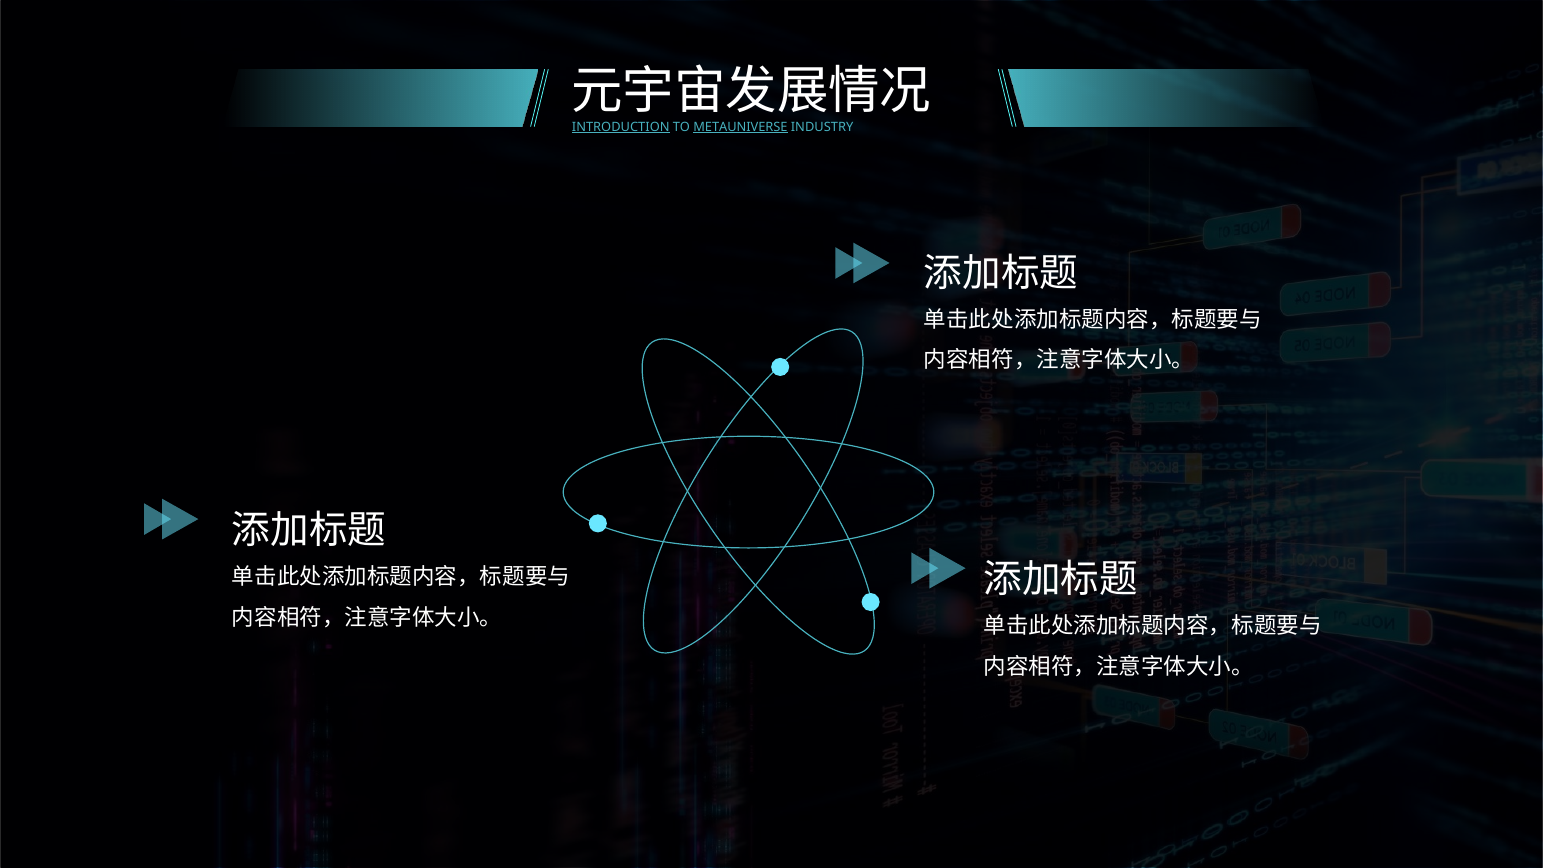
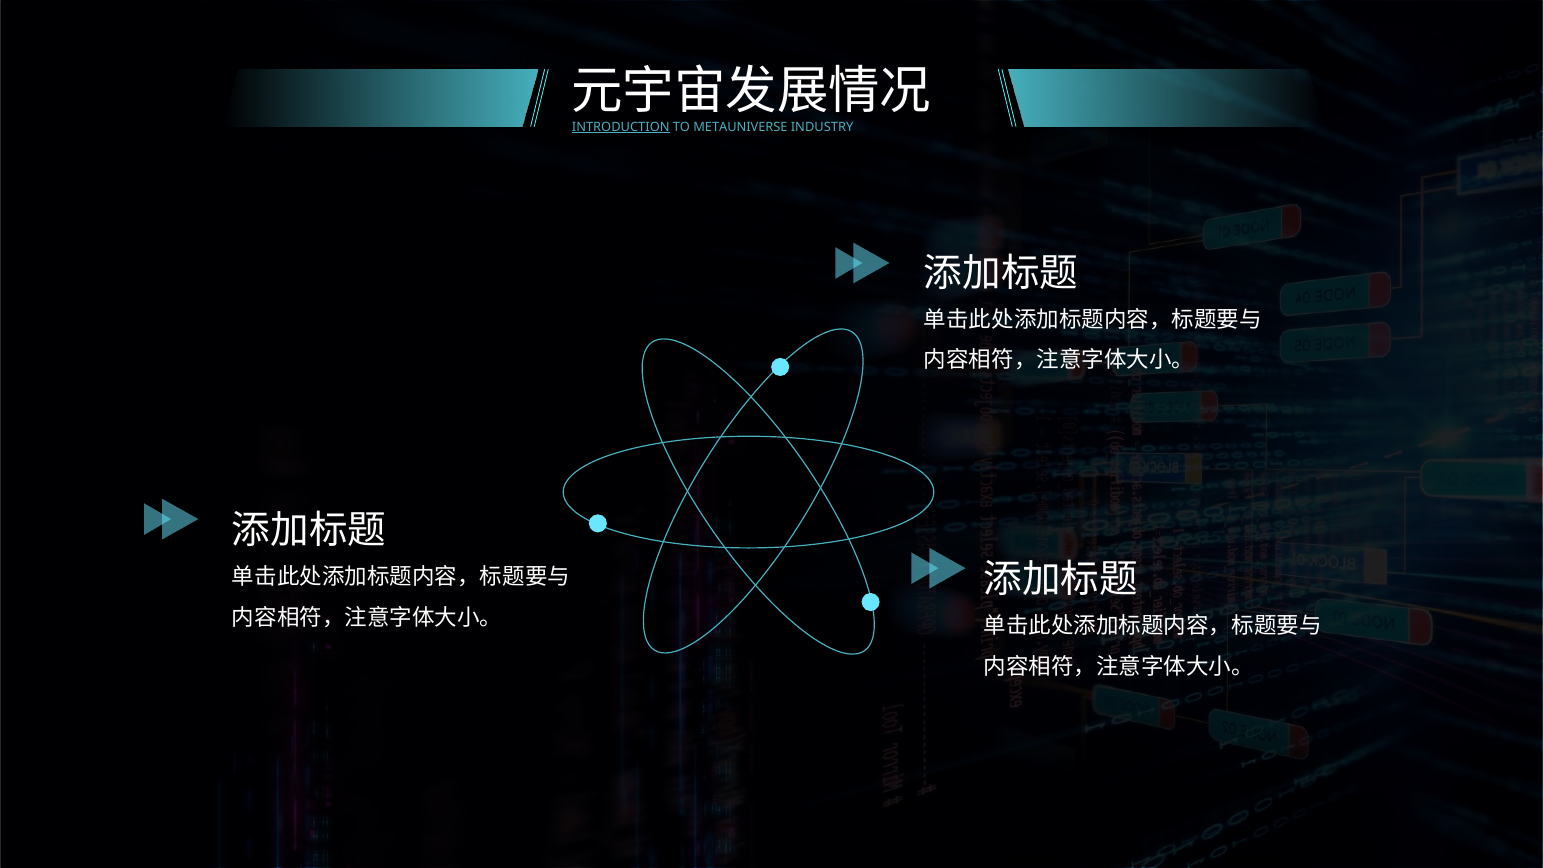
METAUNIVERSE underline: present -> none
